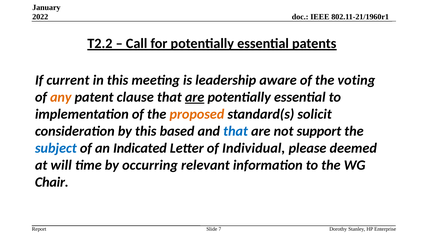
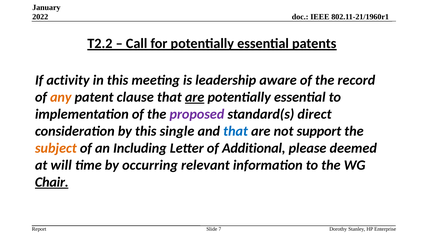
current: current -> activity
voting: voting -> record
proposed colour: orange -> purple
solicit: solicit -> direct
based: based -> single
subject colour: blue -> orange
Indicated: Indicated -> Including
Individual: Individual -> Additional
Chair underline: none -> present
